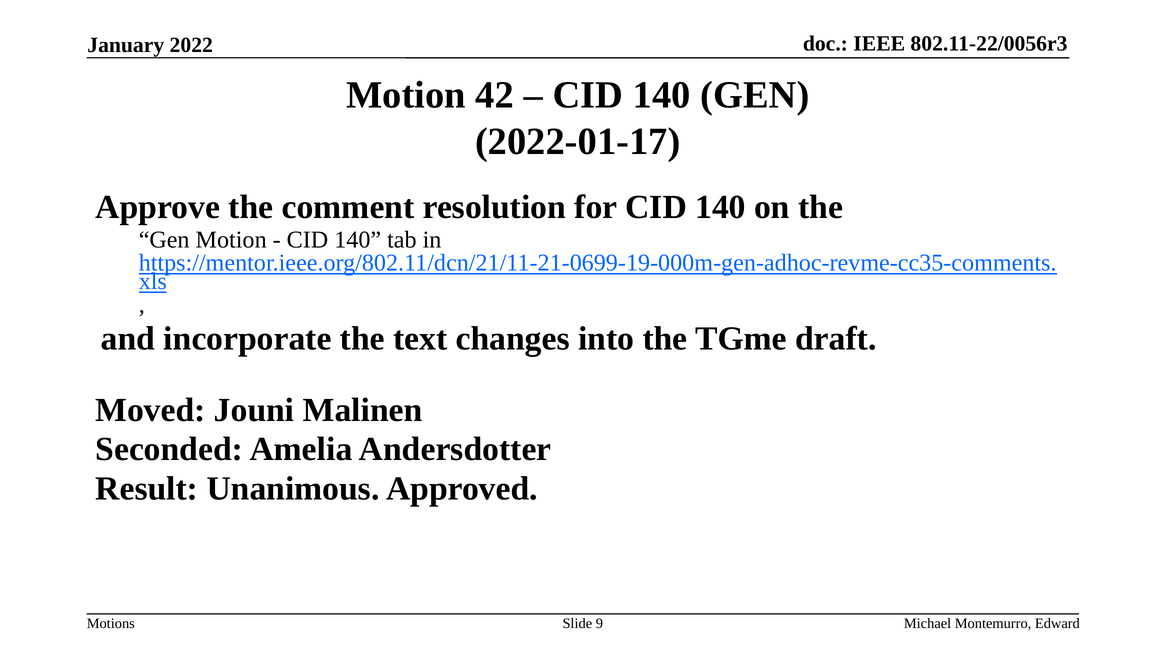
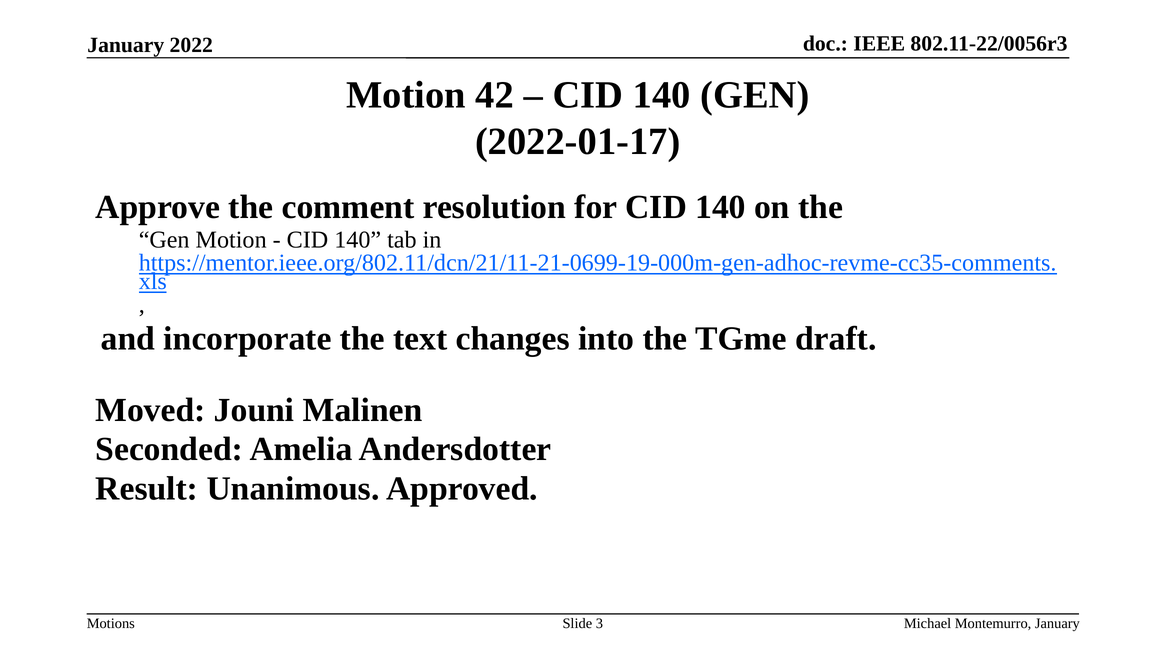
9: 9 -> 3
Montemurro Edward: Edward -> January
